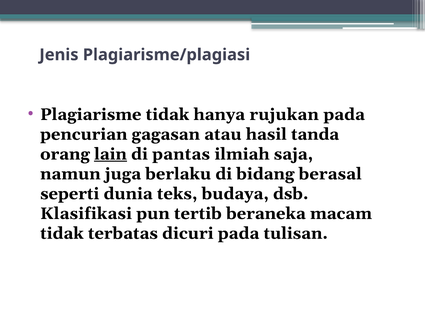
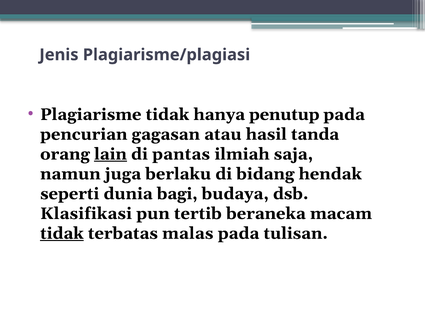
rujukan: rujukan -> penutup
berasal: berasal -> hendak
teks: teks -> bagi
tidak at (62, 233) underline: none -> present
dicuri: dicuri -> malas
